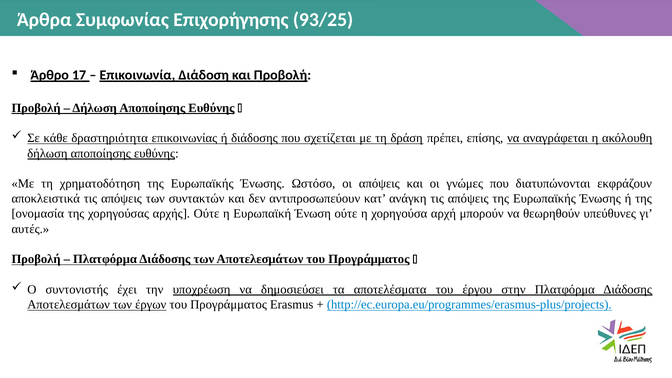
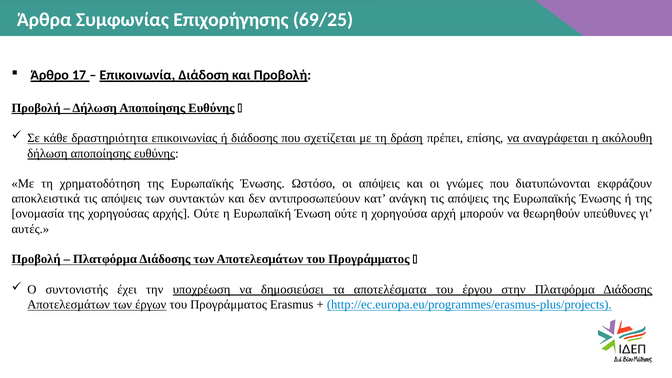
93/25: 93/25 -> 69/25
